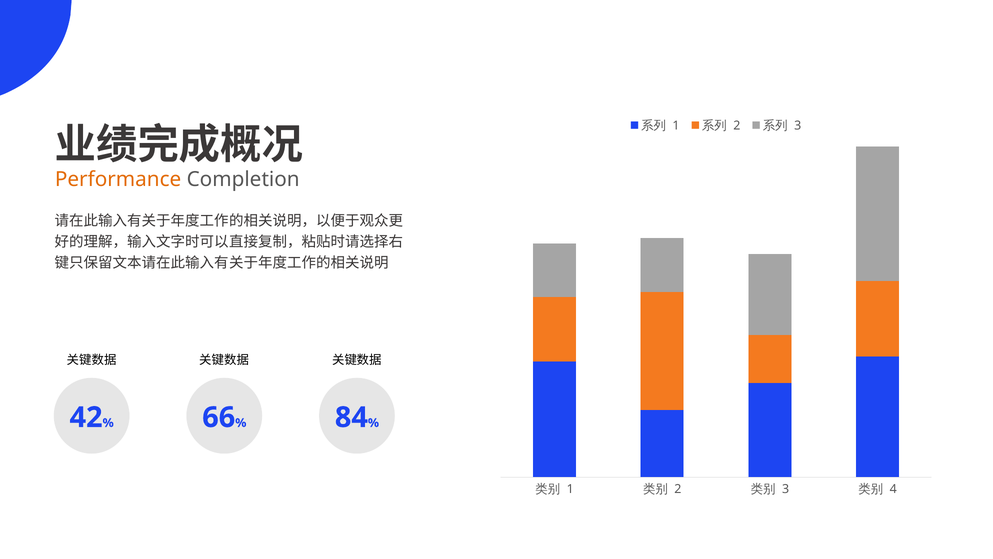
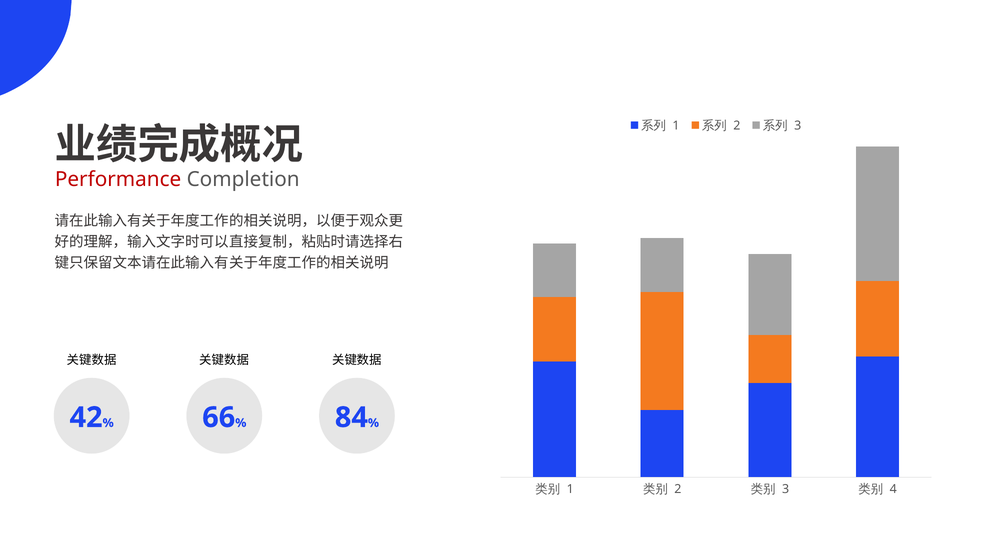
Performance colour: orange -> red
